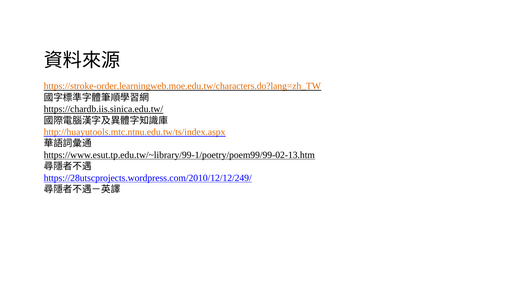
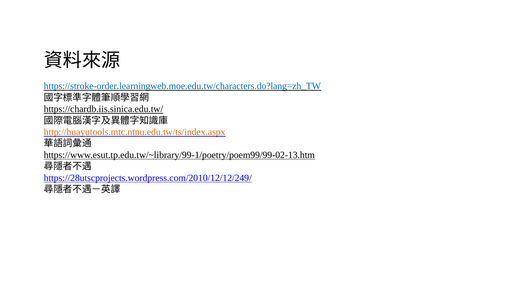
https://stroke-order.learningweb.moe.edu.tw/characters.do?lang=zh_TW colour: orange -> blue
